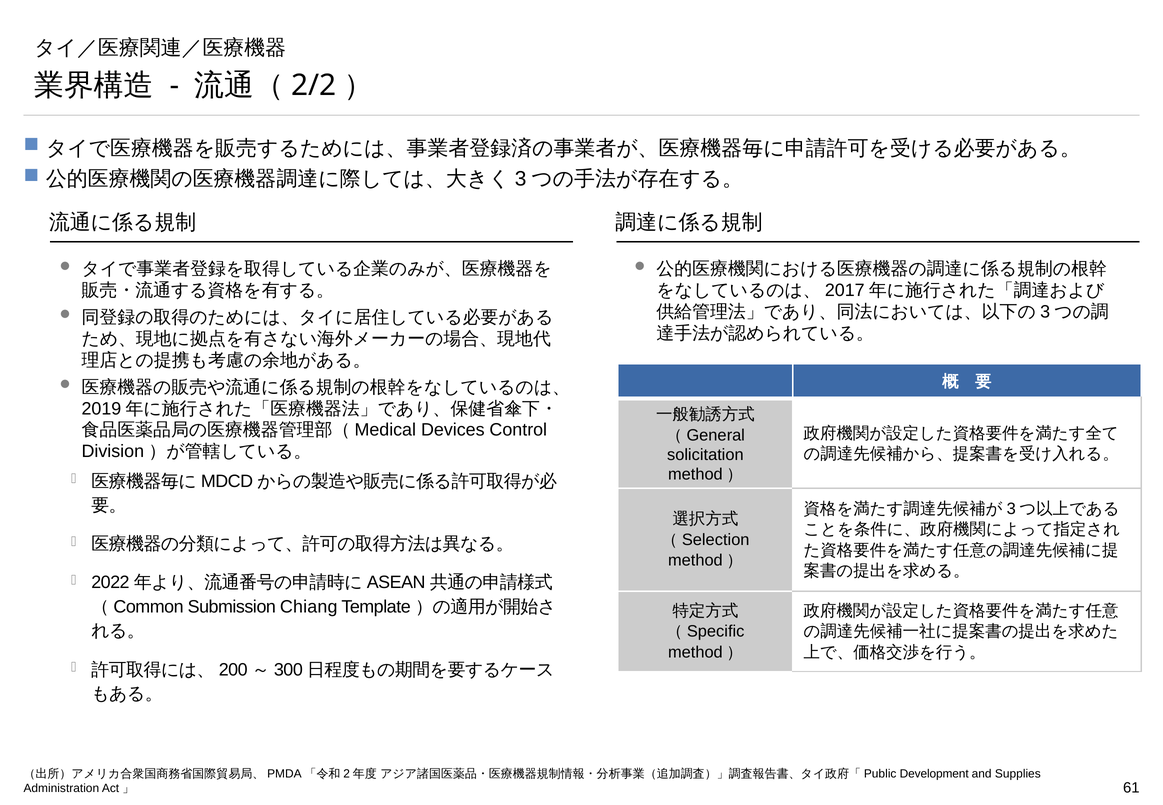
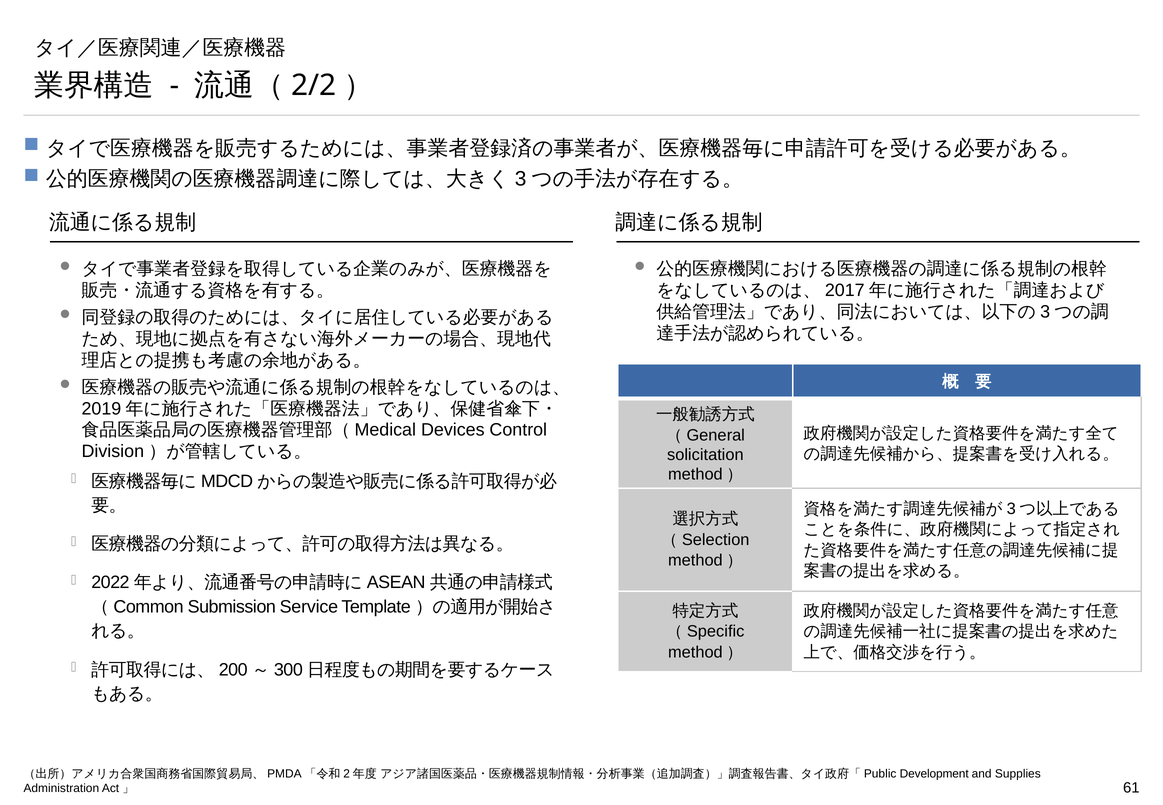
Chiang: Chiang -> Service
